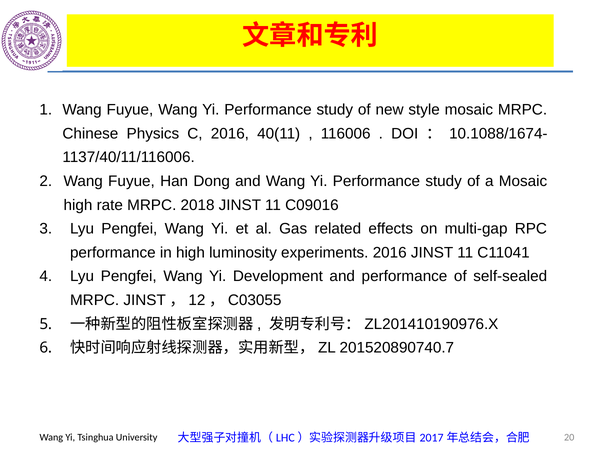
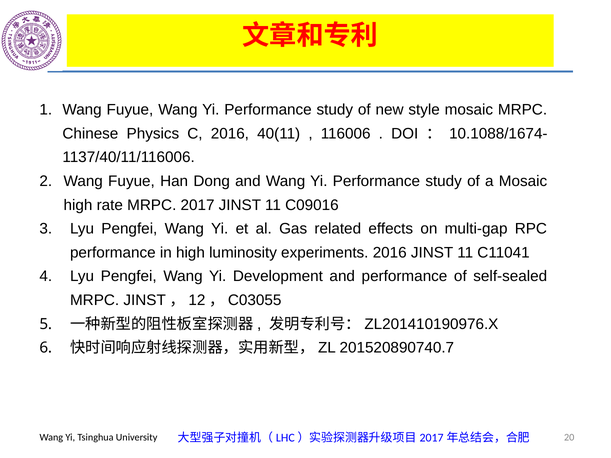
2018: 2018 -> 2017
